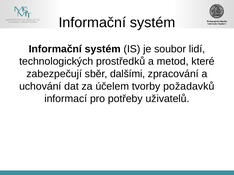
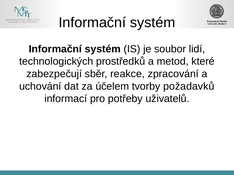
dalšími: dalšími -> reakce
